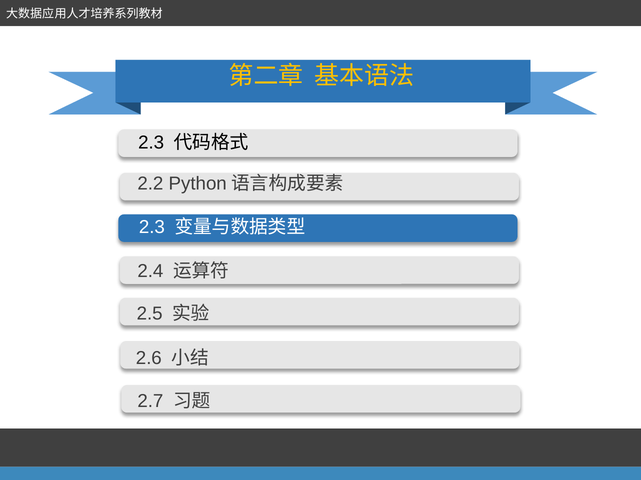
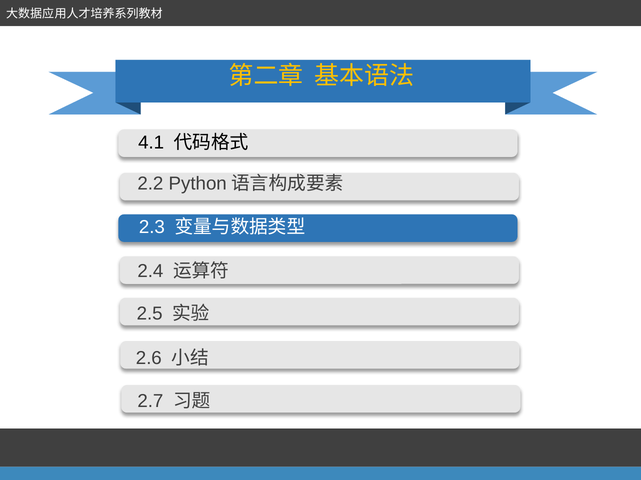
2.3 at (151, 143): 2.3 -> 4.1
